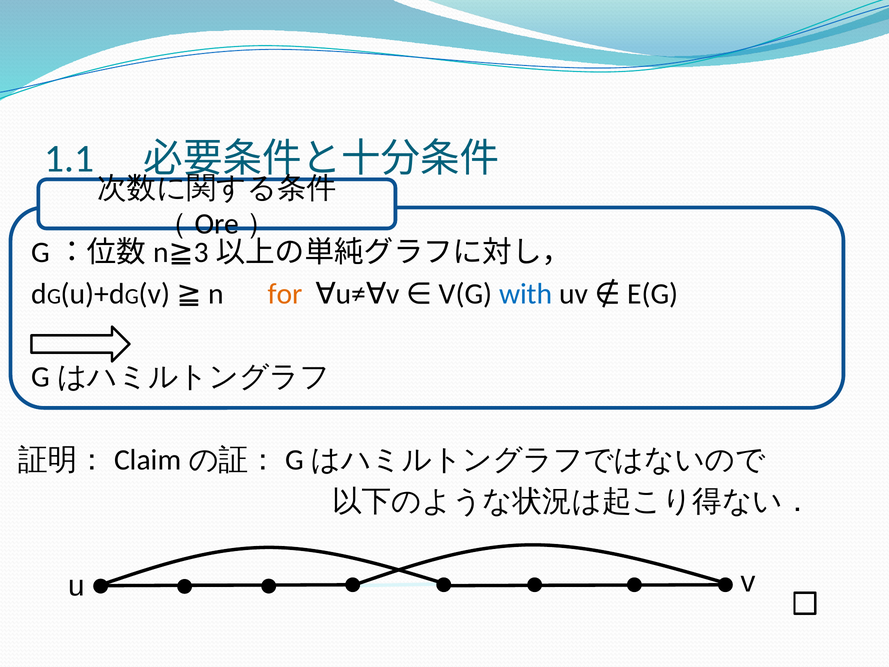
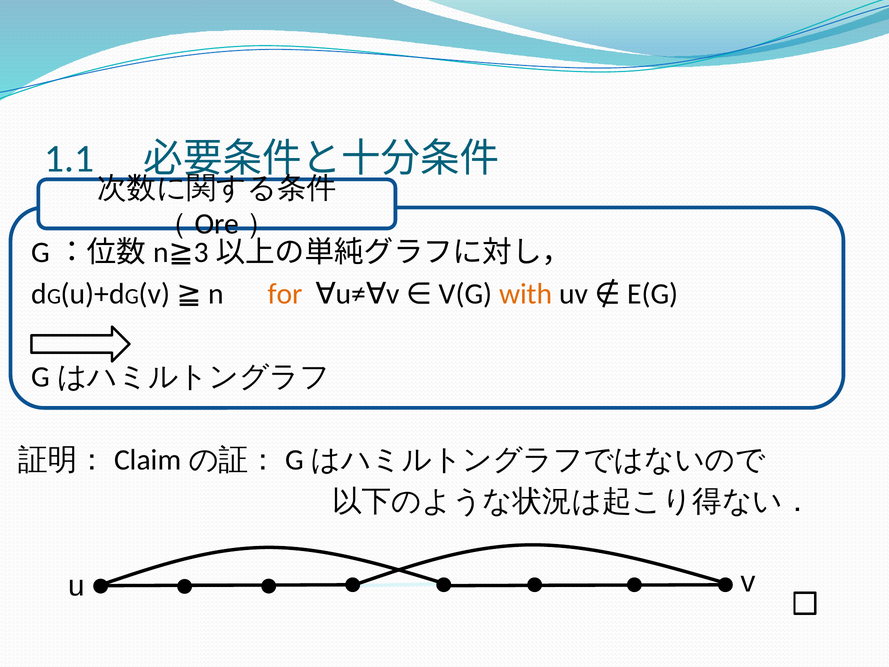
with colour: blue -> orange
